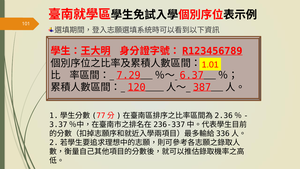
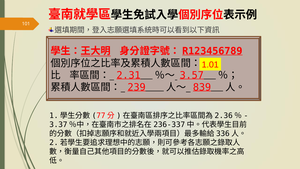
7.29: 7.29 -> 2.31
6.37: 6.37 -> 3.57
120: 120 -> 239
387: 387 -> 839
